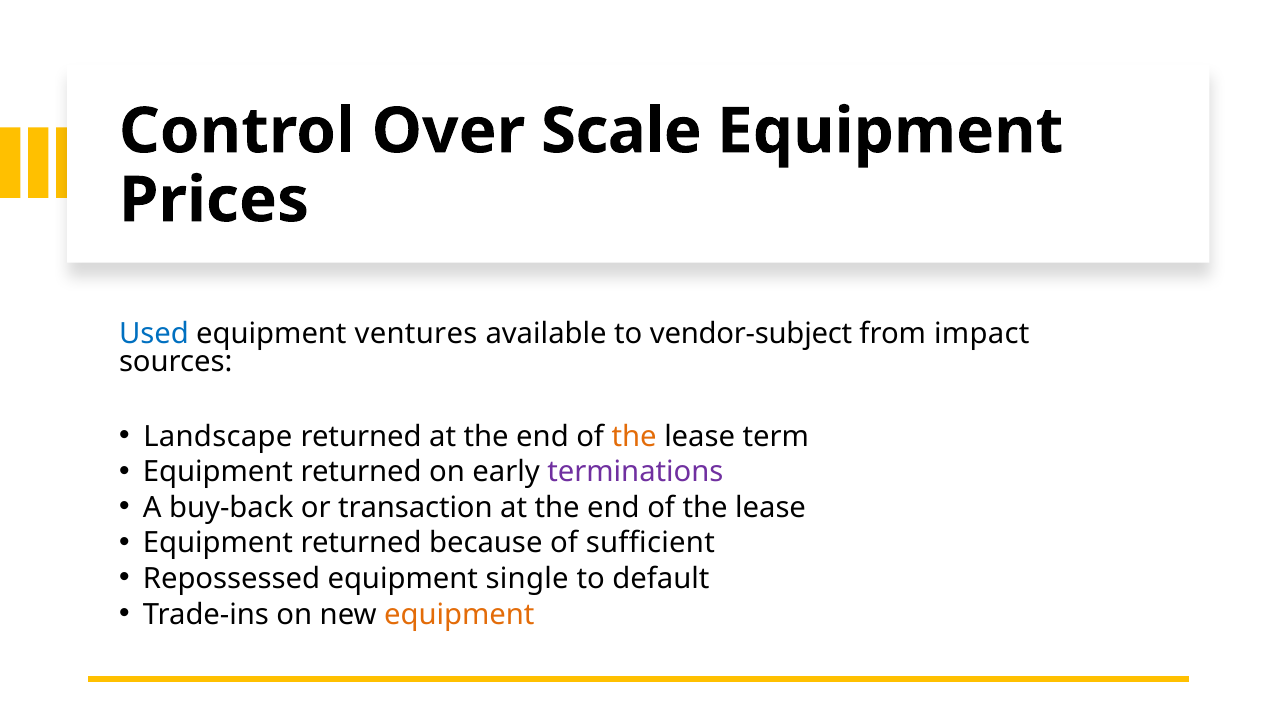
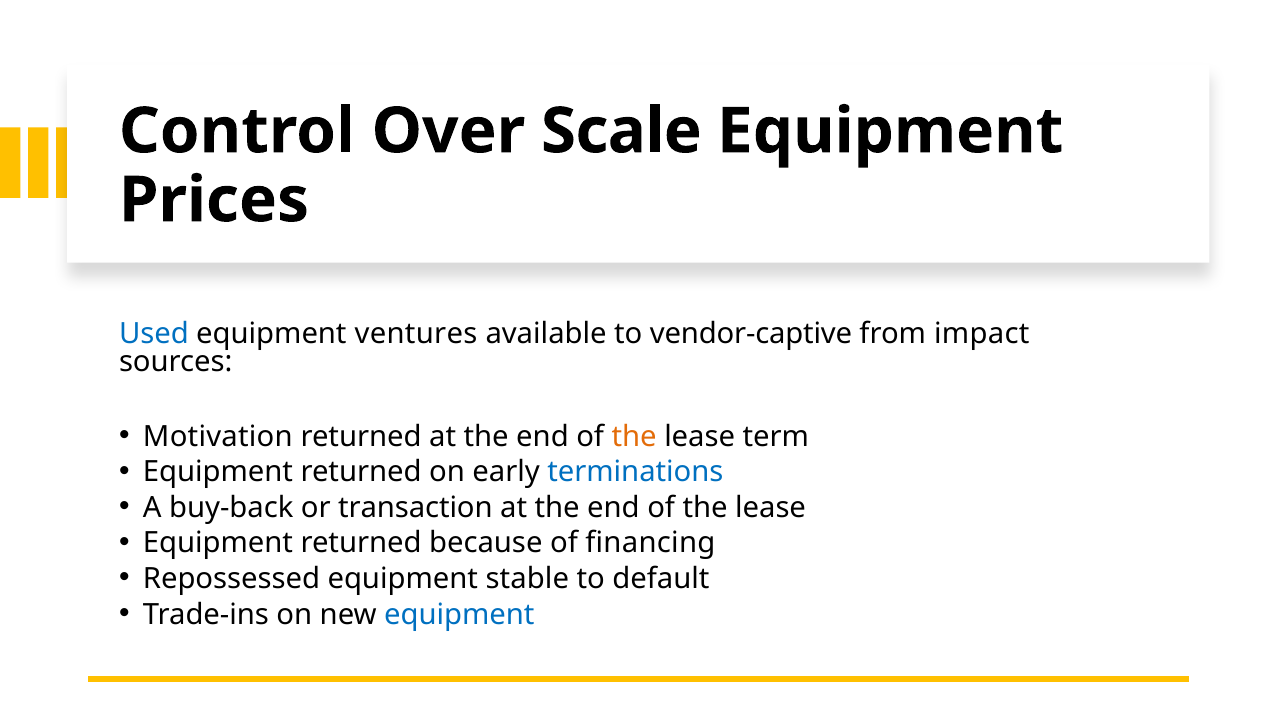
vendor-subject: vendor-subject -> vendor-captive
Landscape: Landscape -> Motivation
terminations colour: purple -> blue
sufficient: sufficient -> financing
single: single -> stable
equipment at (459, 615) colour: orange -> blue
